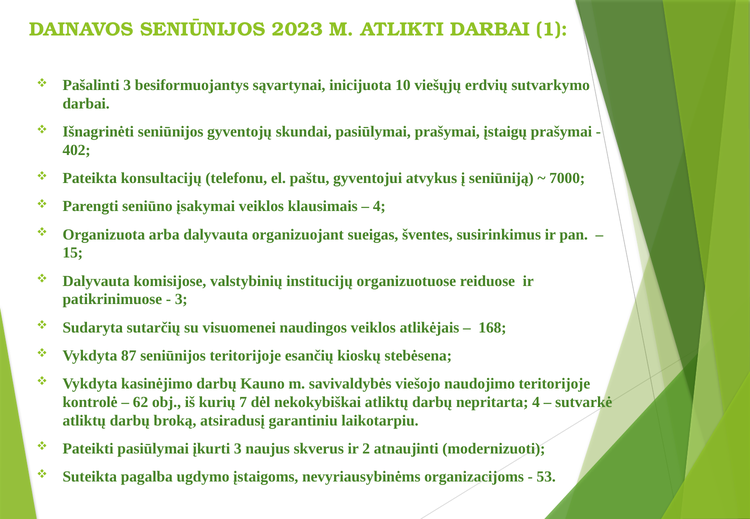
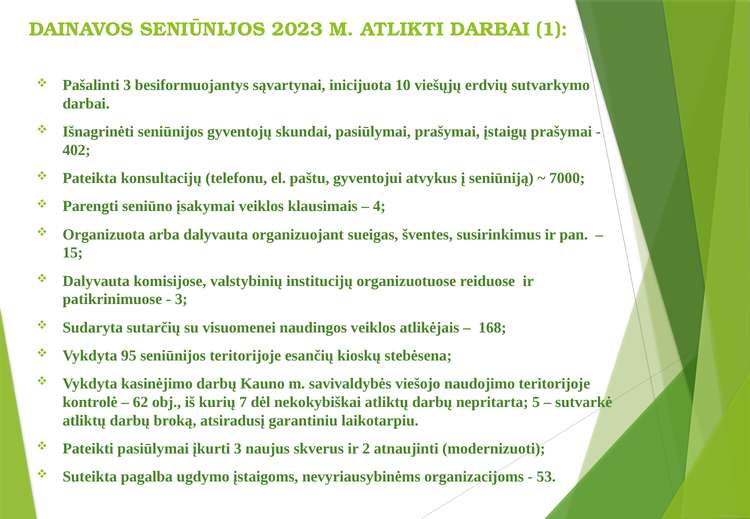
87: 87 -> 95
nepritarta 4: 4 -> 5
